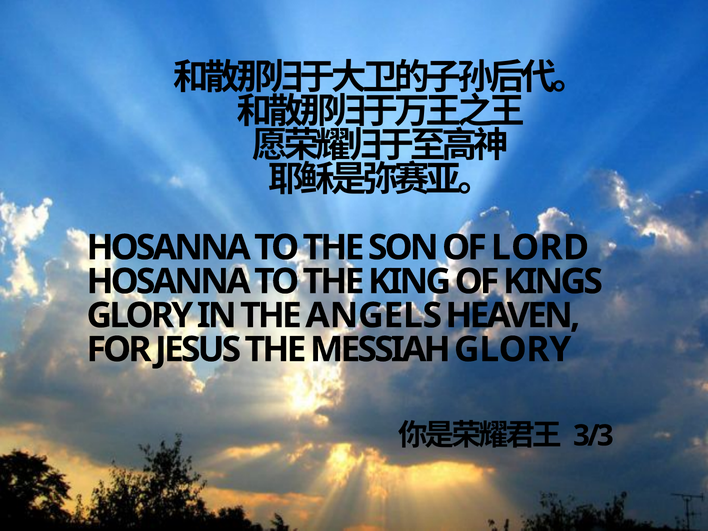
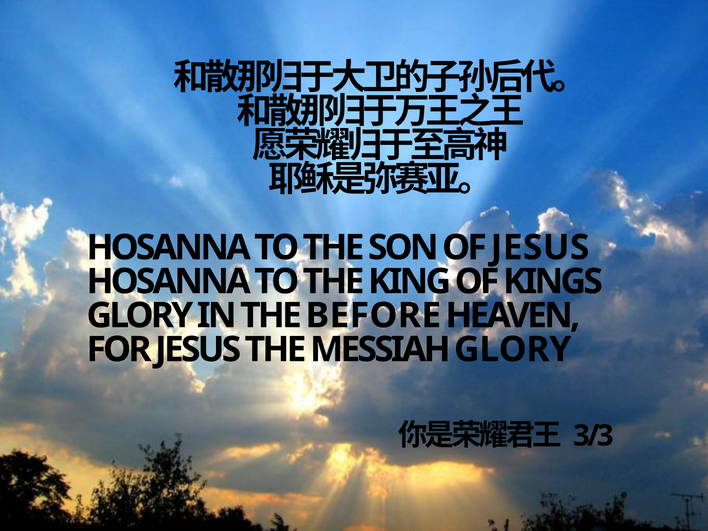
OF LORD: LORD -> JESUS
ANGELS: ANGELS -> BEFORE
